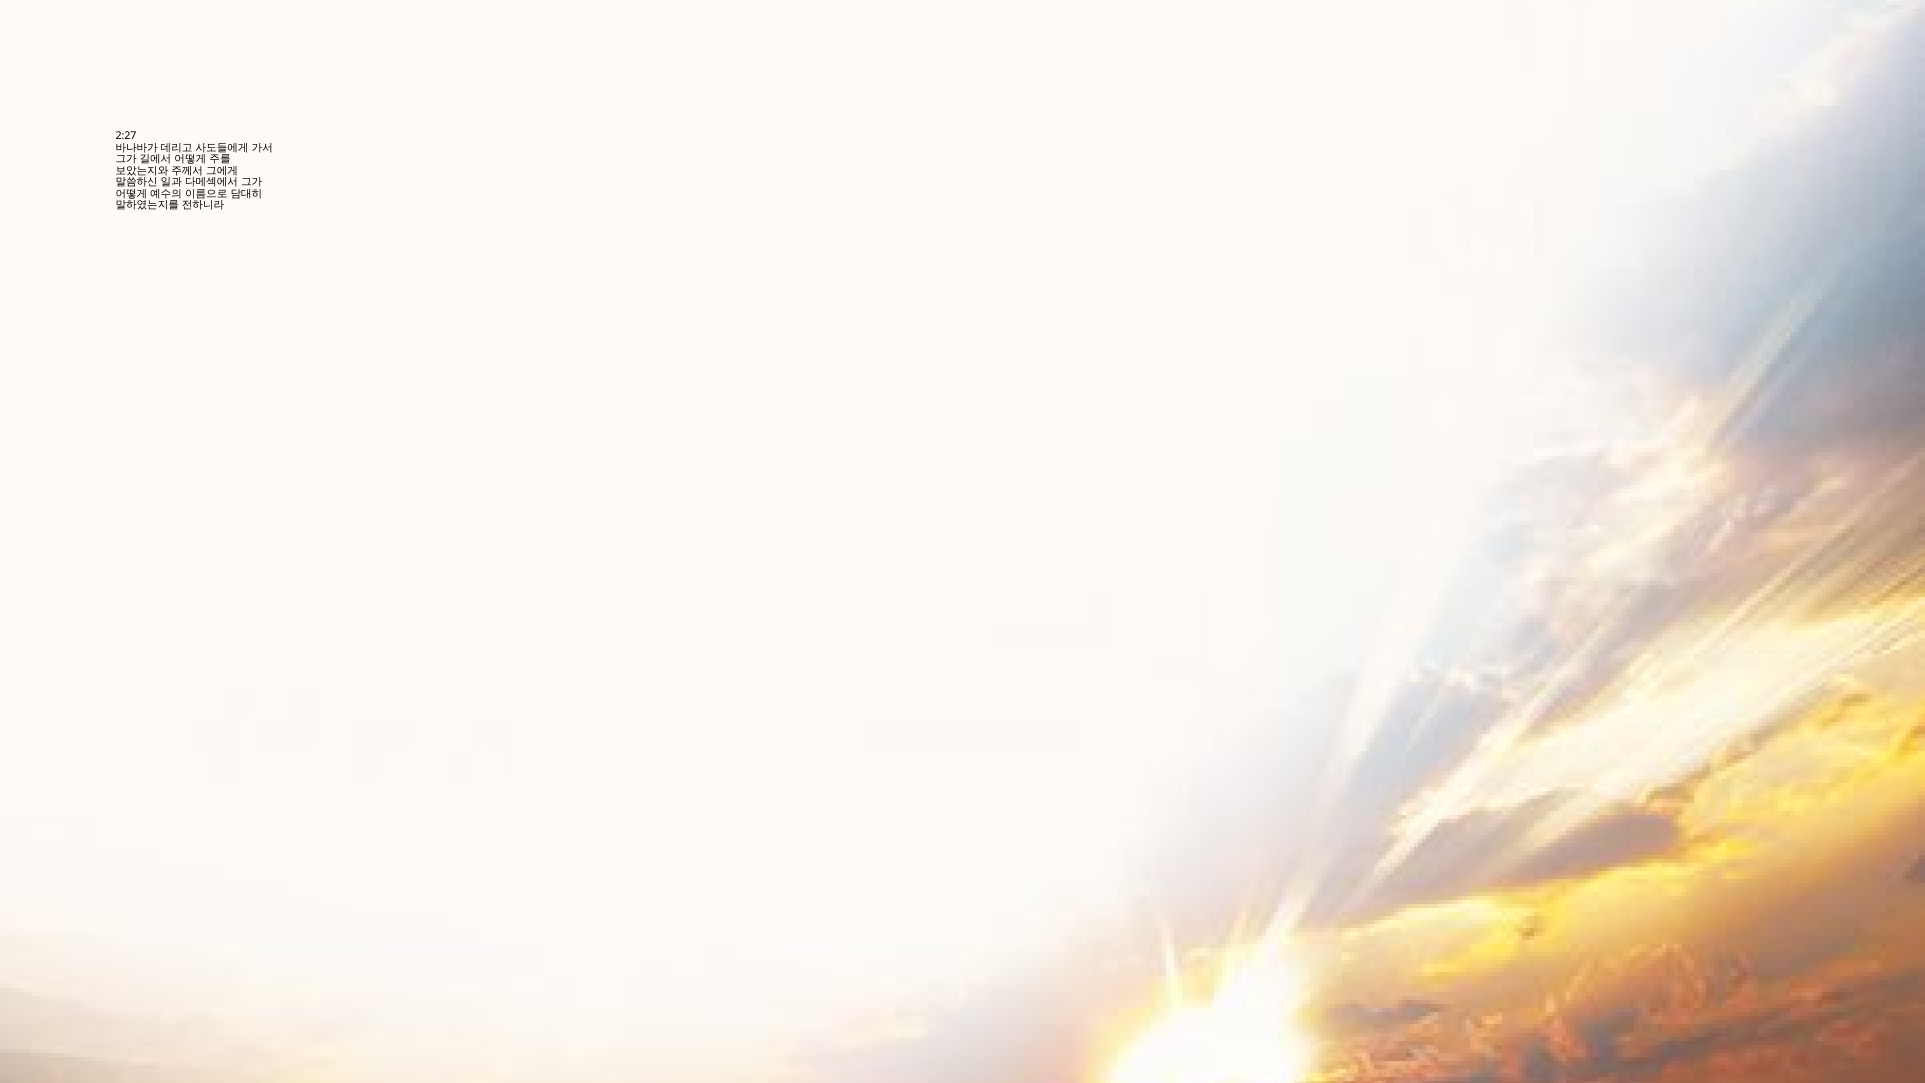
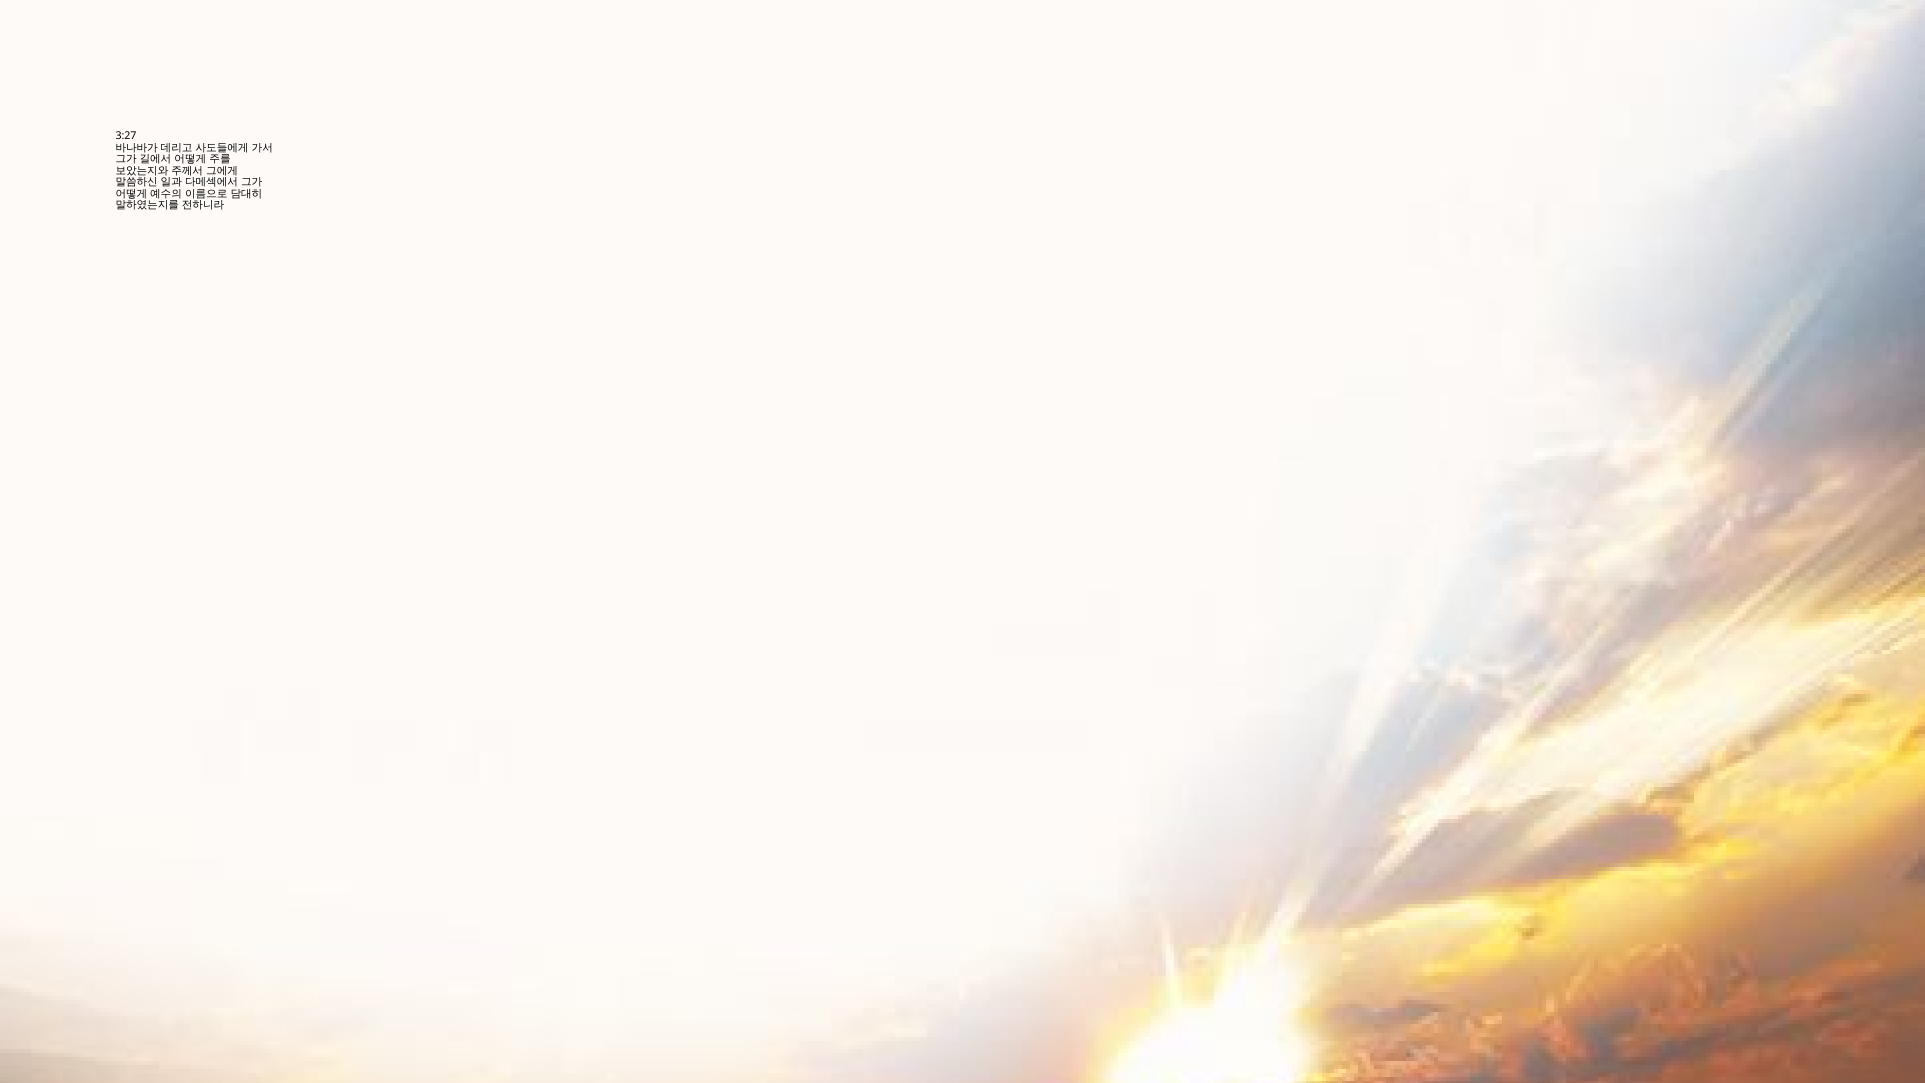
2:27: 2:27 -> 3:27
